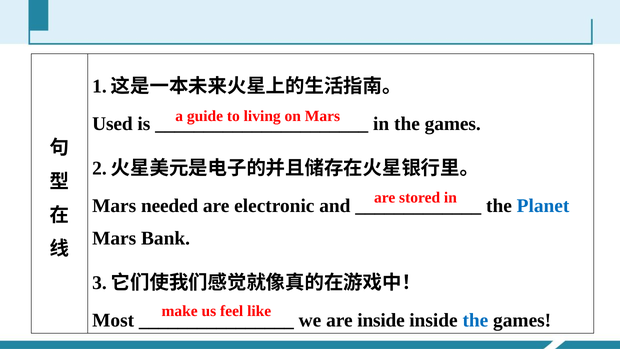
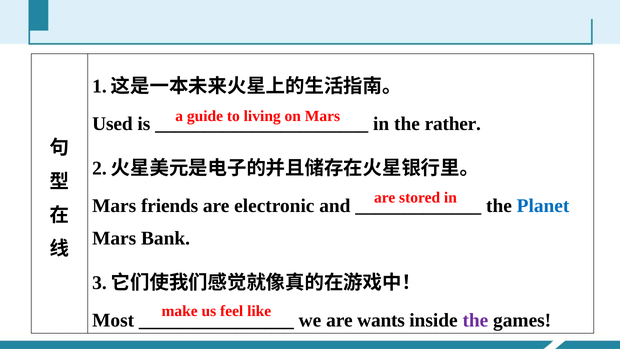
in the games: games -> rather
needed: needed -> friends
are inside: inside -> wants
the at (475, 320) colour: blue -> purple
